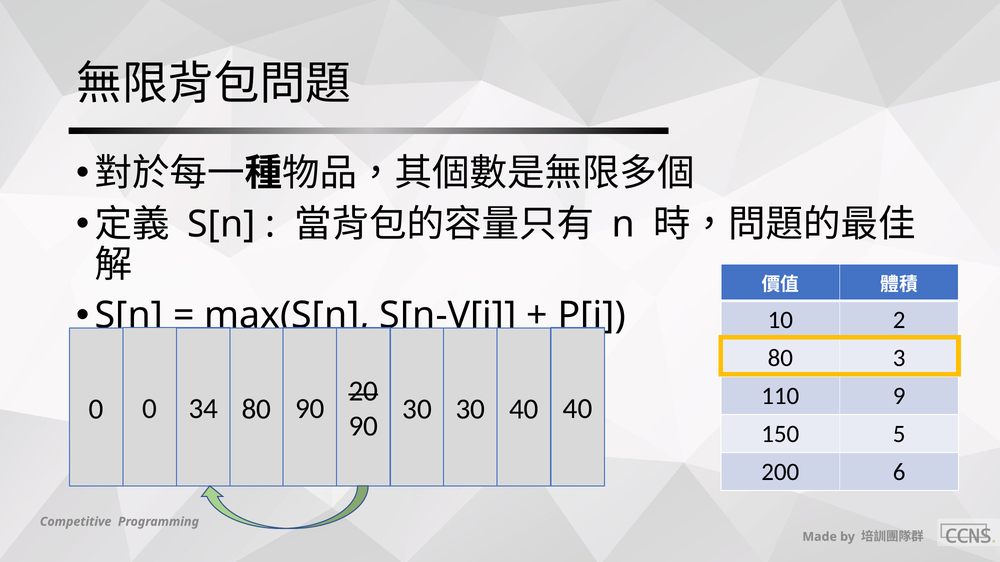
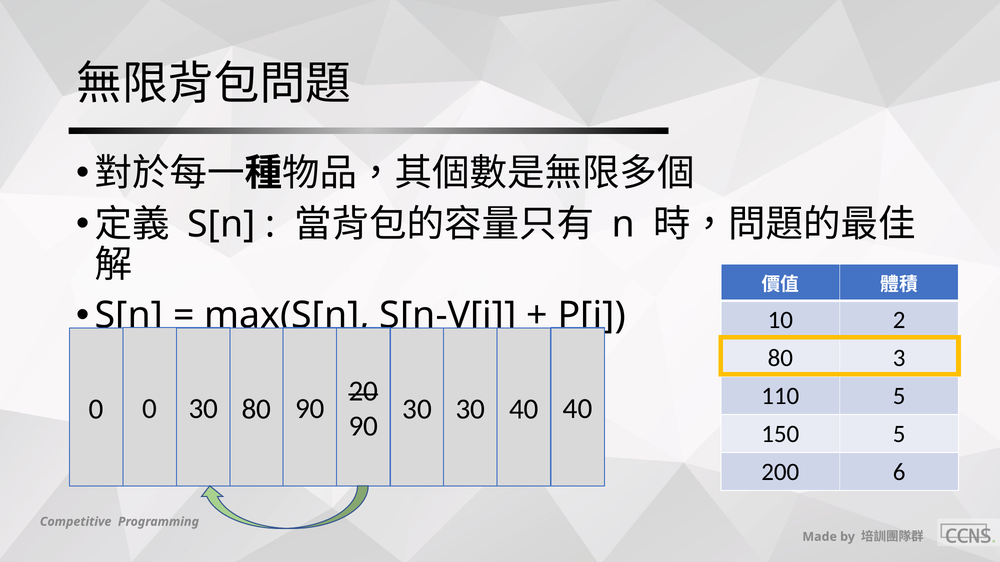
110 9: 9 -> 5
0 34: 34 -> 30
